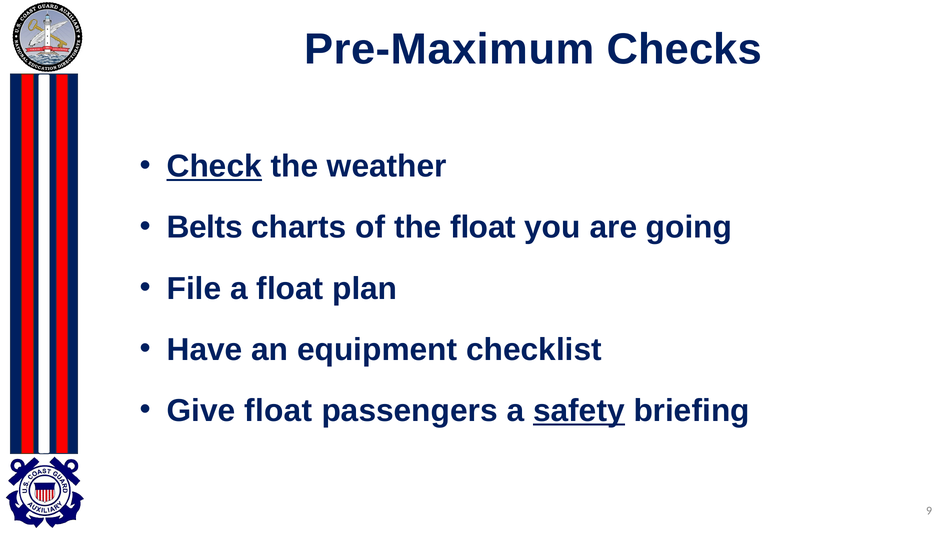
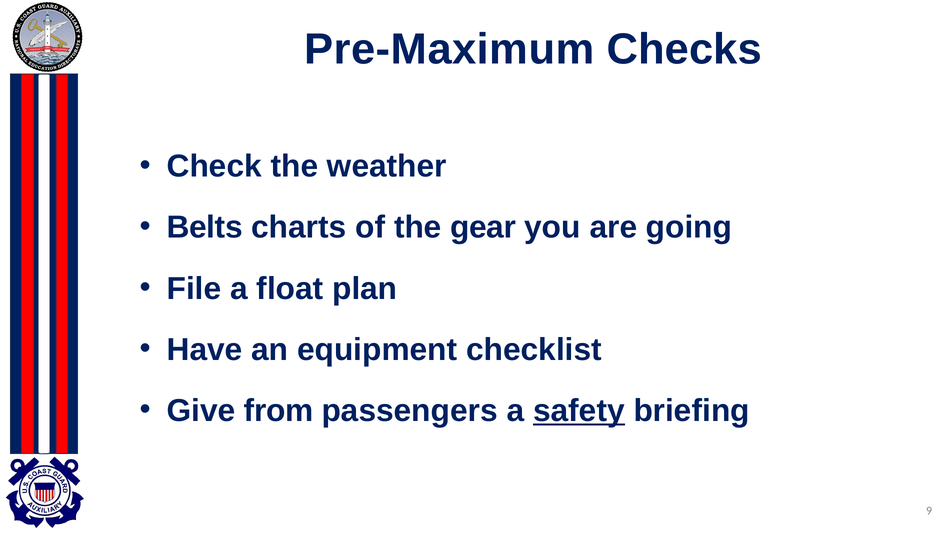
Check underline: present -> none
the float: float -> gear
Give float: float -> from
